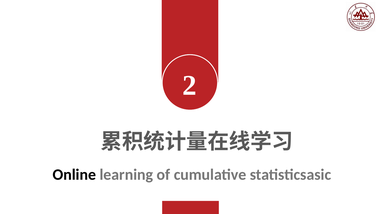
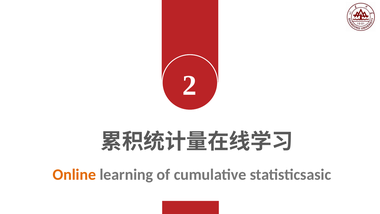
Online colour: black -> orange
